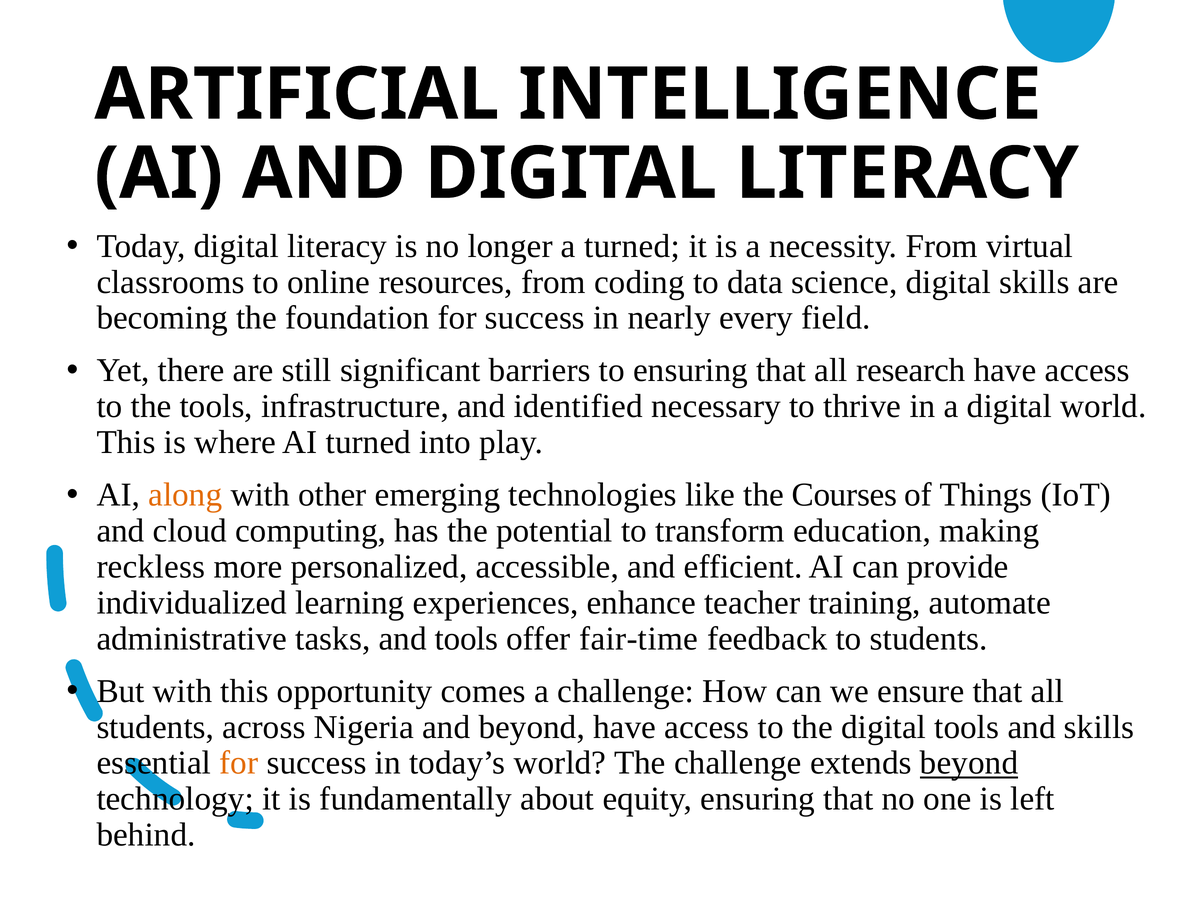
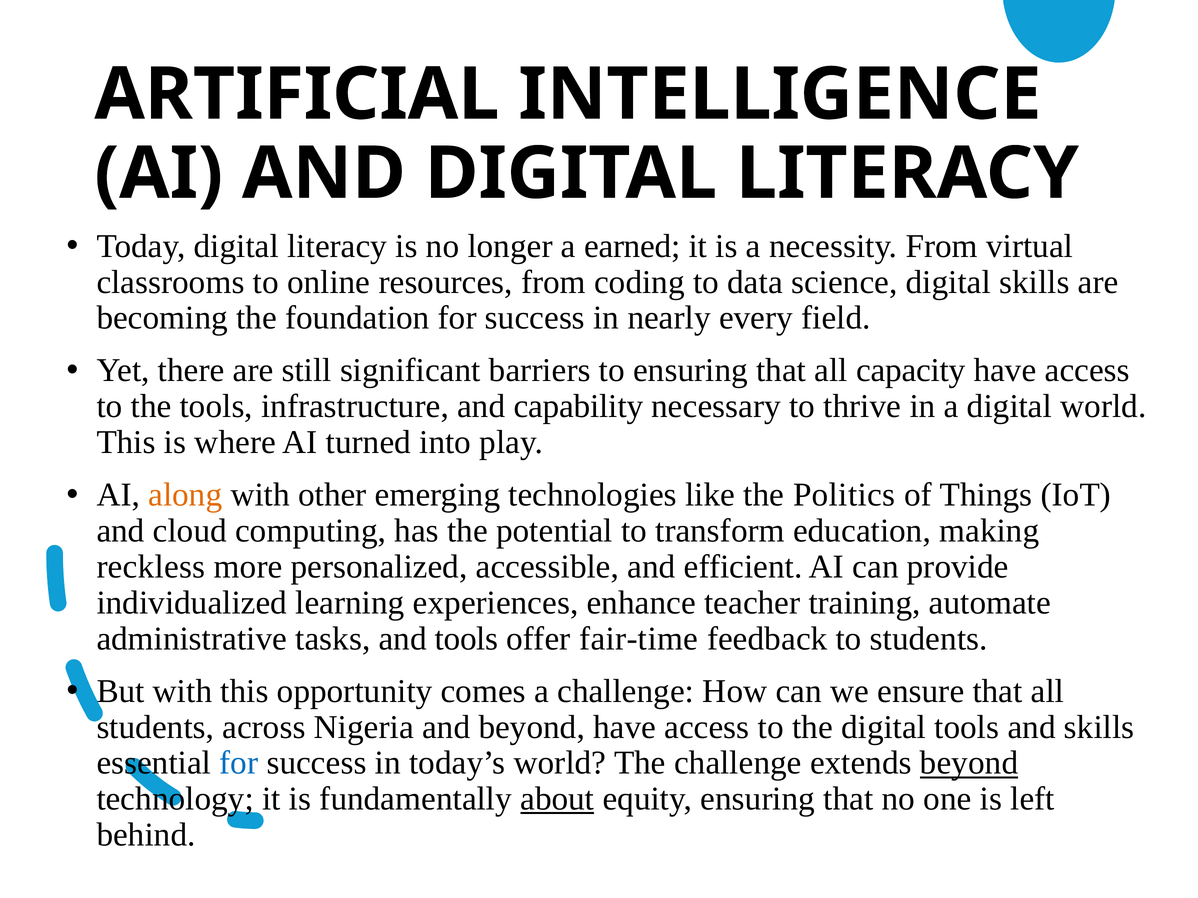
a turned: turned -> earned
research: research -> capacity
identified: identified -> capability
Courses: Courses -> Politics
for at (239, 763) colour: orange -> blue
about underline: none -> present
